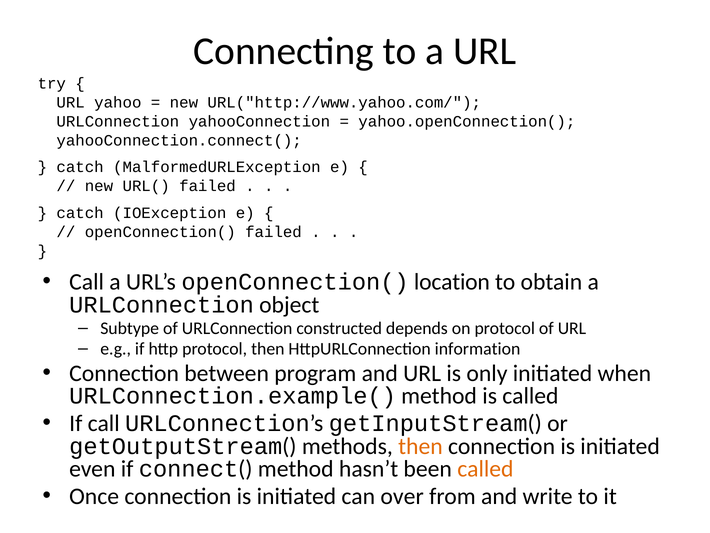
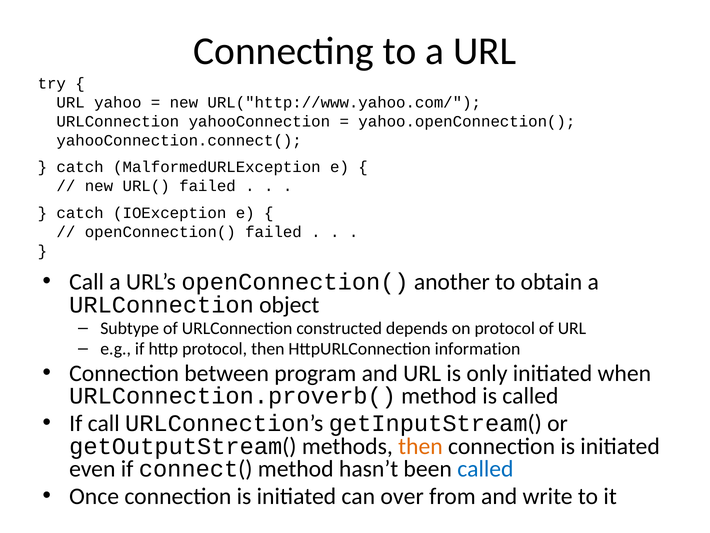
location: location -> another
URLConnection.example(: URLConnection.example( -> URLConnection.proverb(
called at (485, 469) colour: orange -> blue
